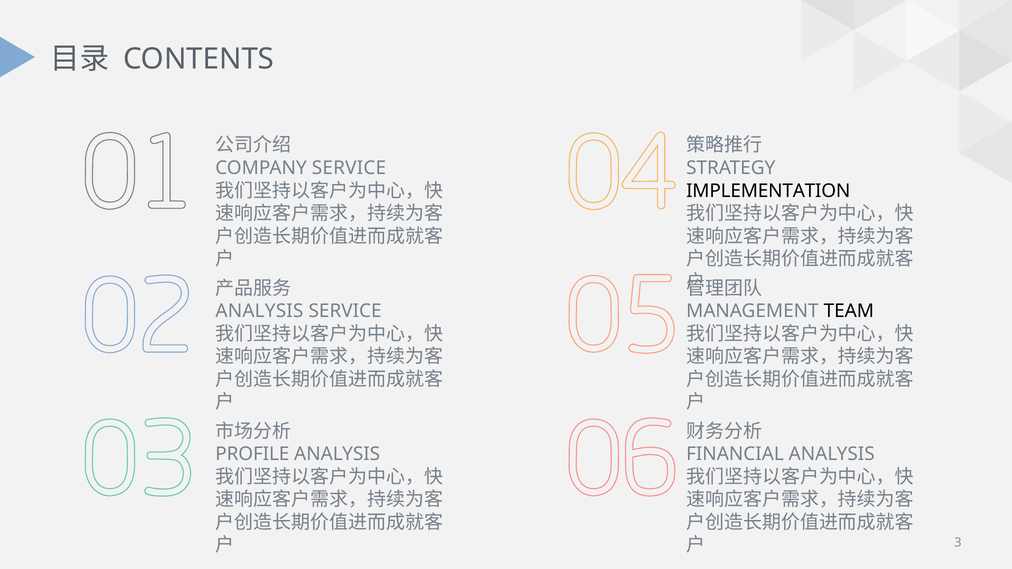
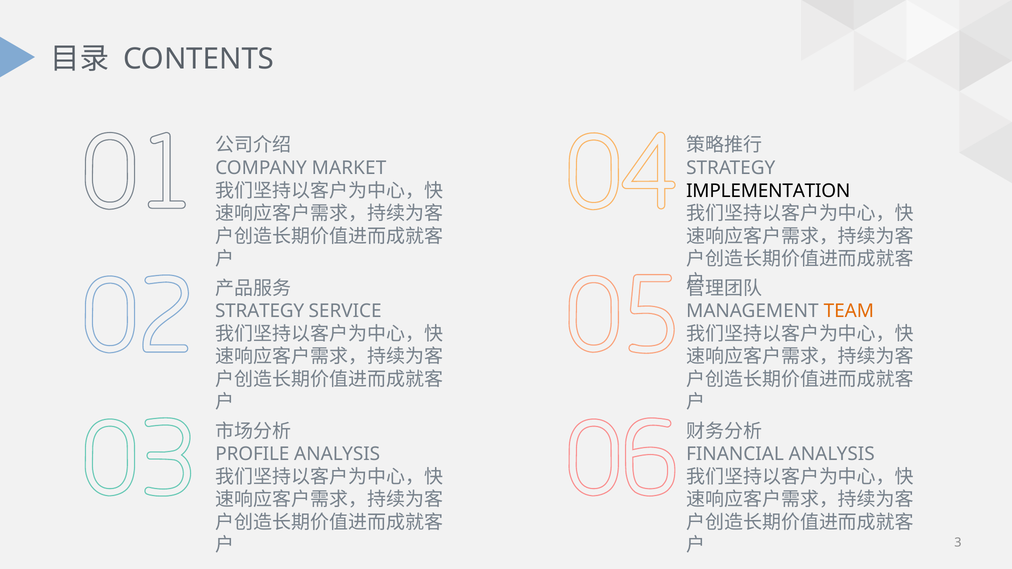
COMPANY SERVICE: SERVICE -> MARKET
ANALYSIS at (259, 311): ANALYSIS -> STRATEGY
TEAM colour: black -> orange
